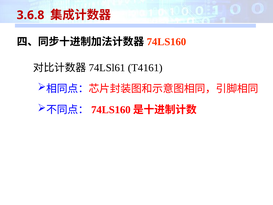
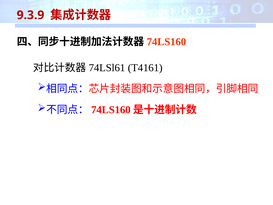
3.6.8: 3.6.8 -> 9.3.9
